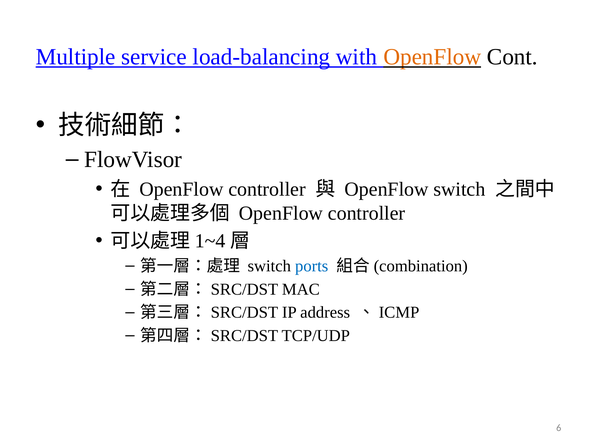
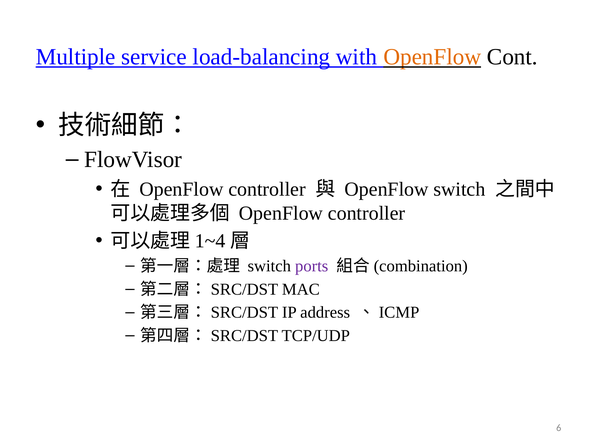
ports colour: blue -> purple
